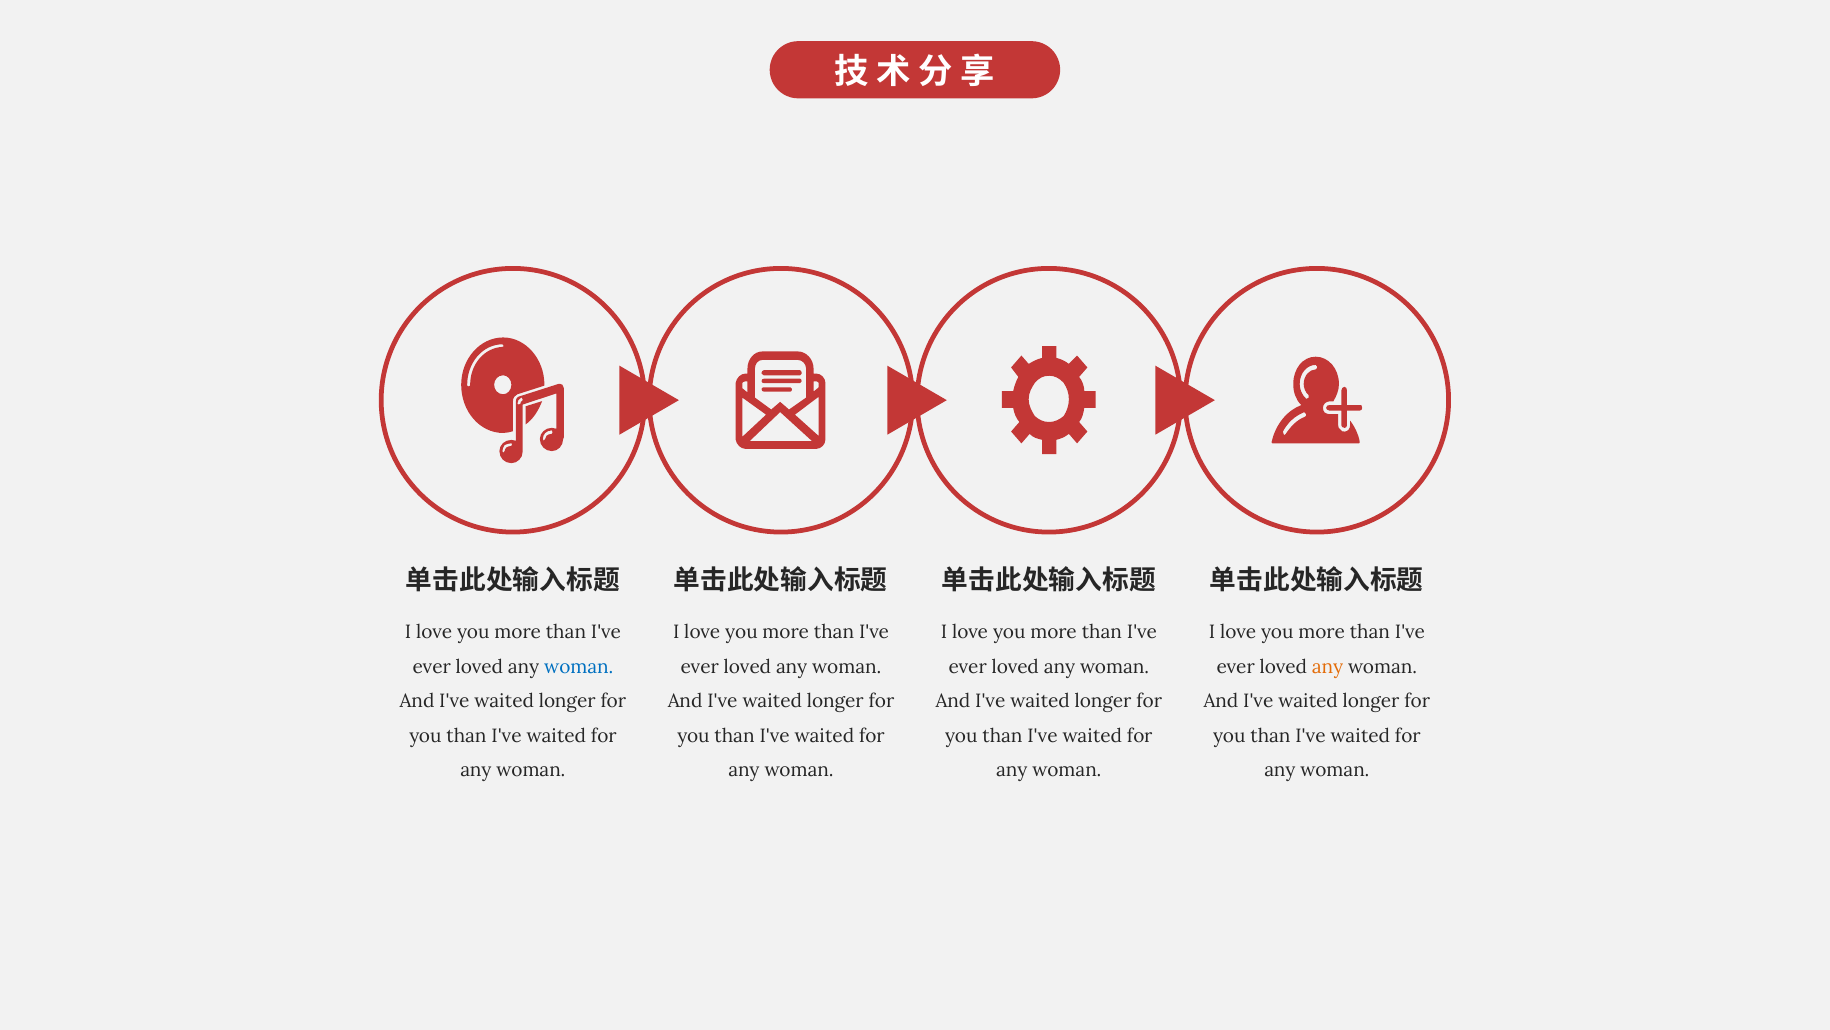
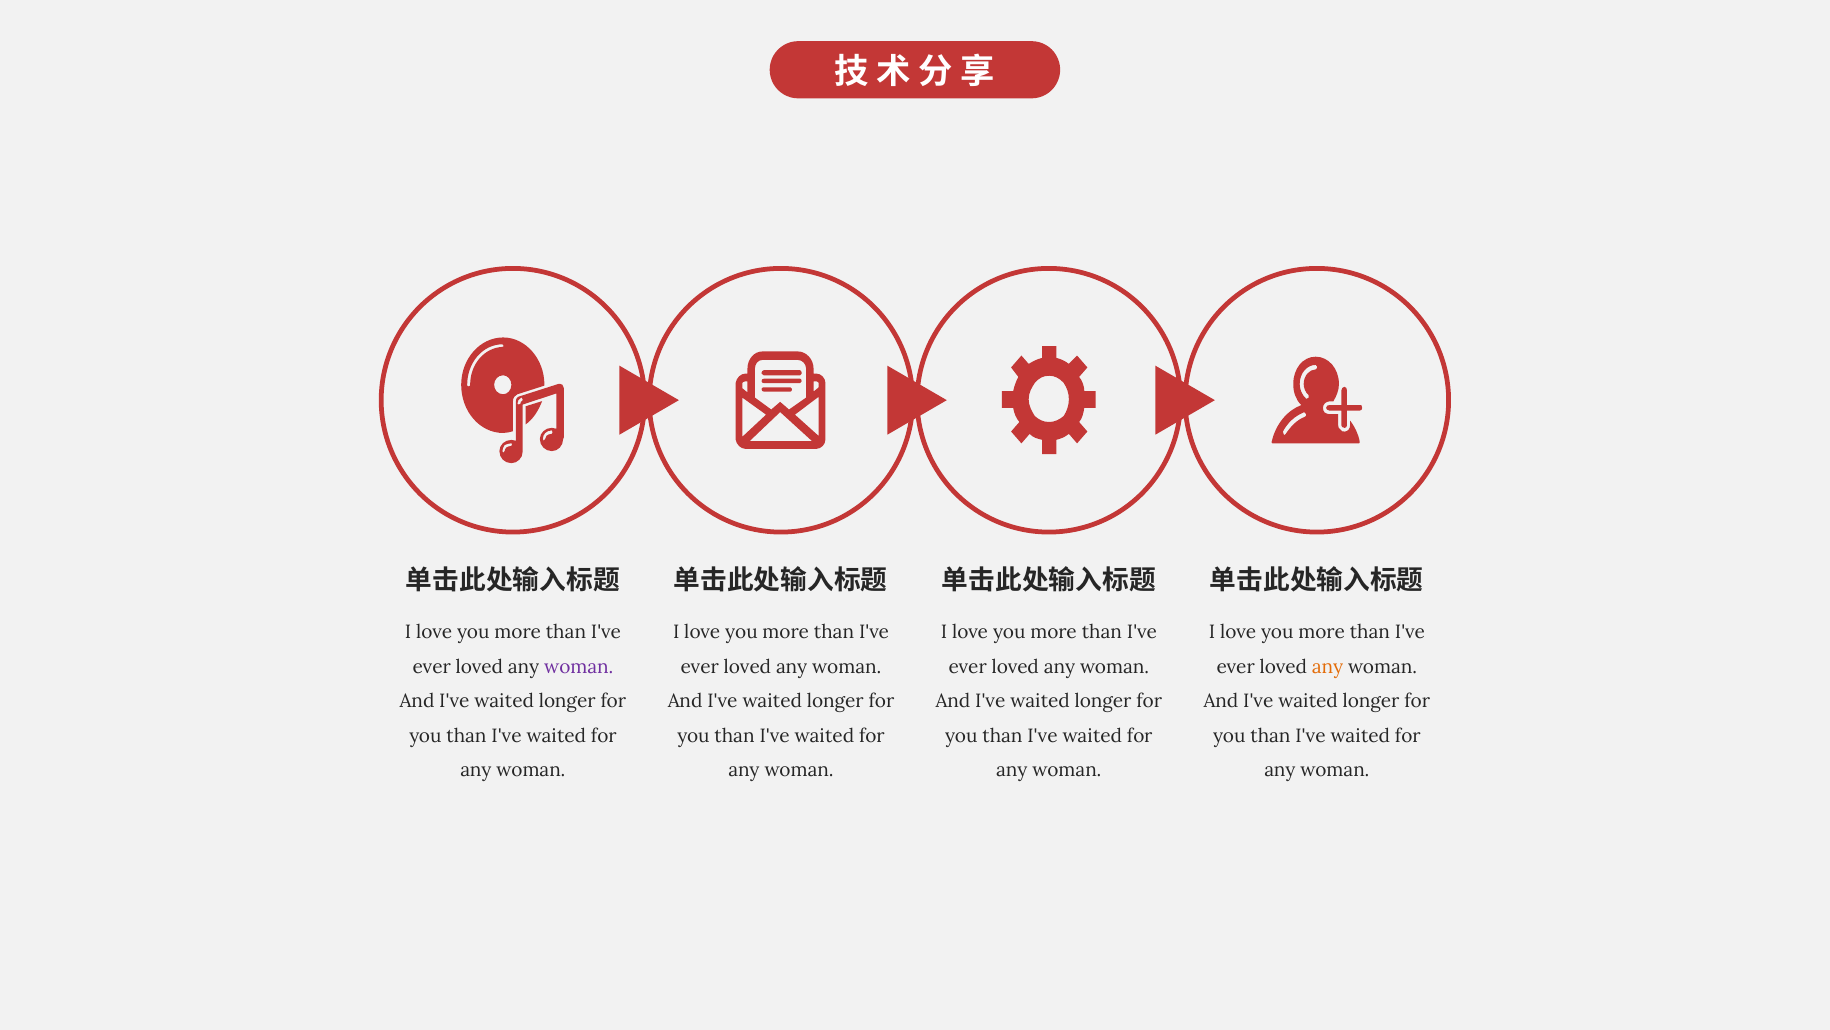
woman at (579, 667) colour: blue -> purple
